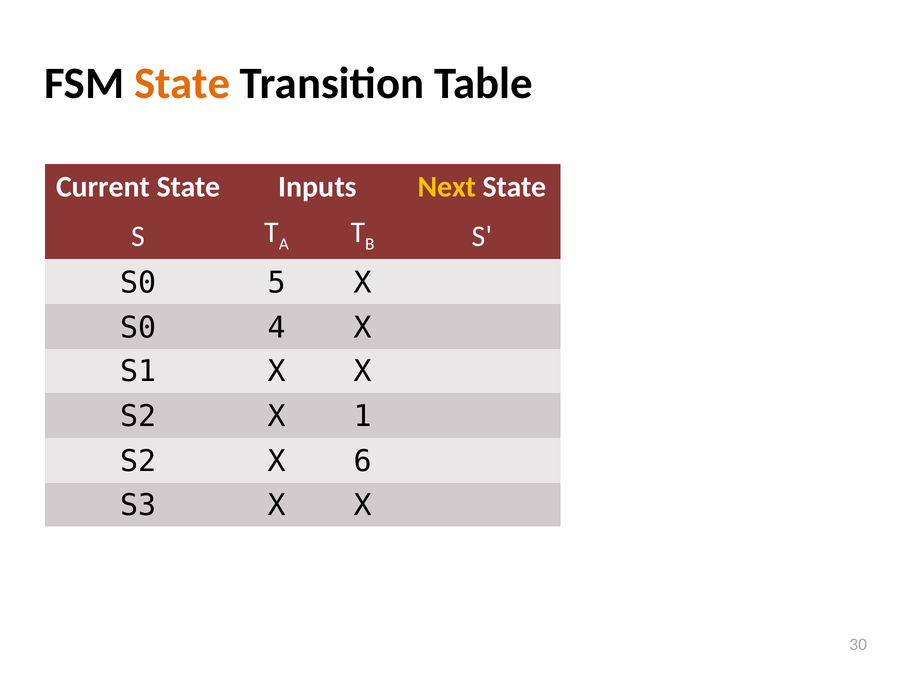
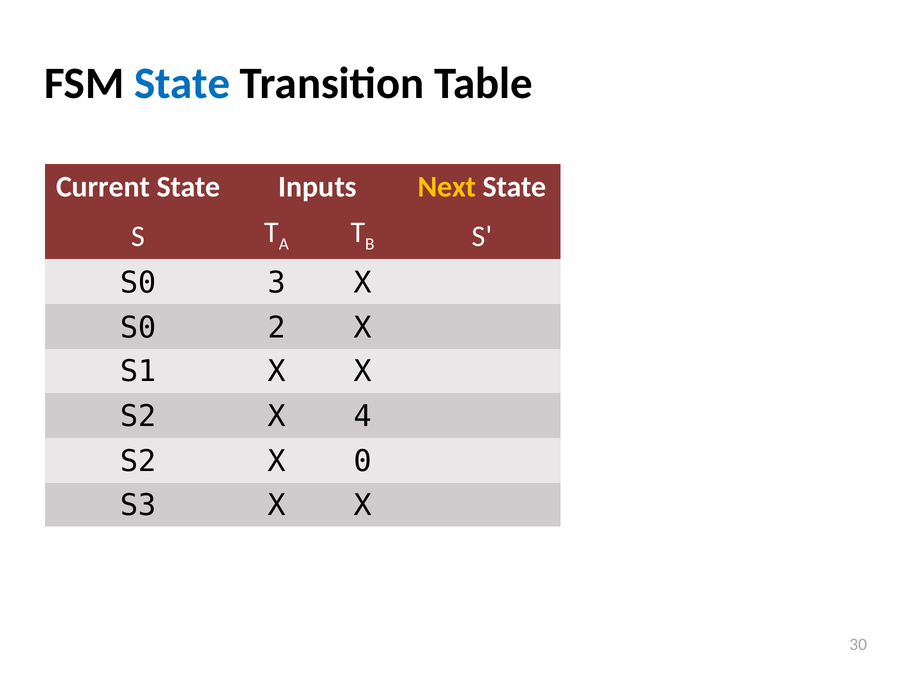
State at (182, 83) colour: orange -> blue
5: 5 -> 3
4: 4 -> 2
1: 1 -> 4
6: 6 -> 0
